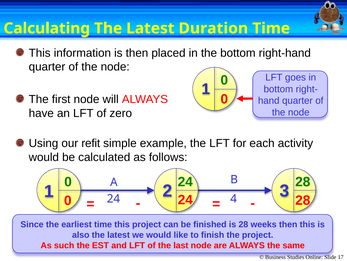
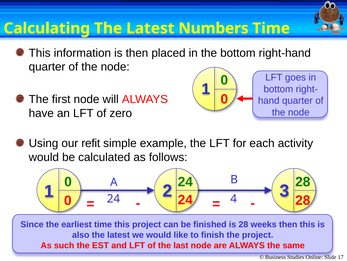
Duration: Duration -> Numbers
